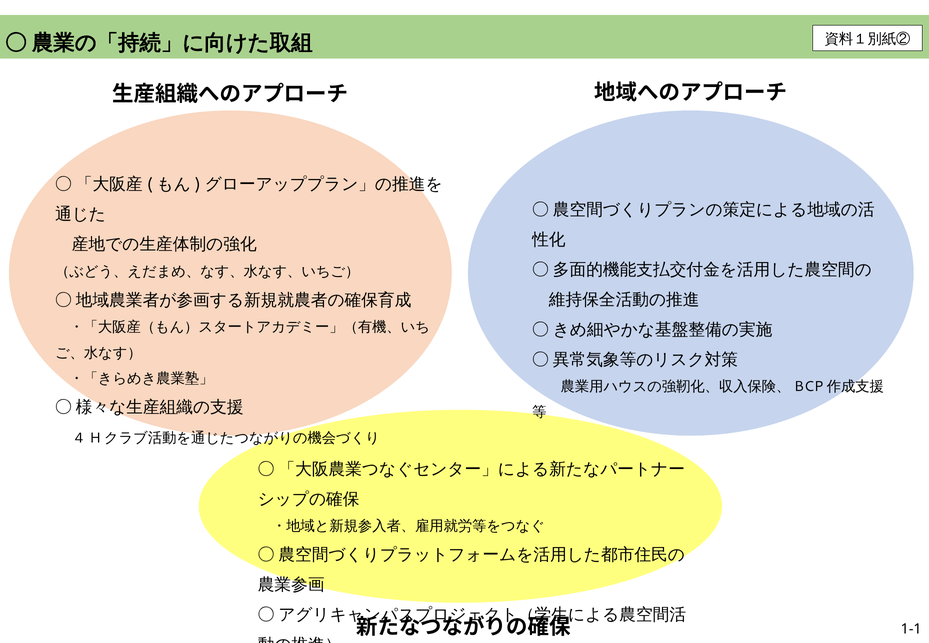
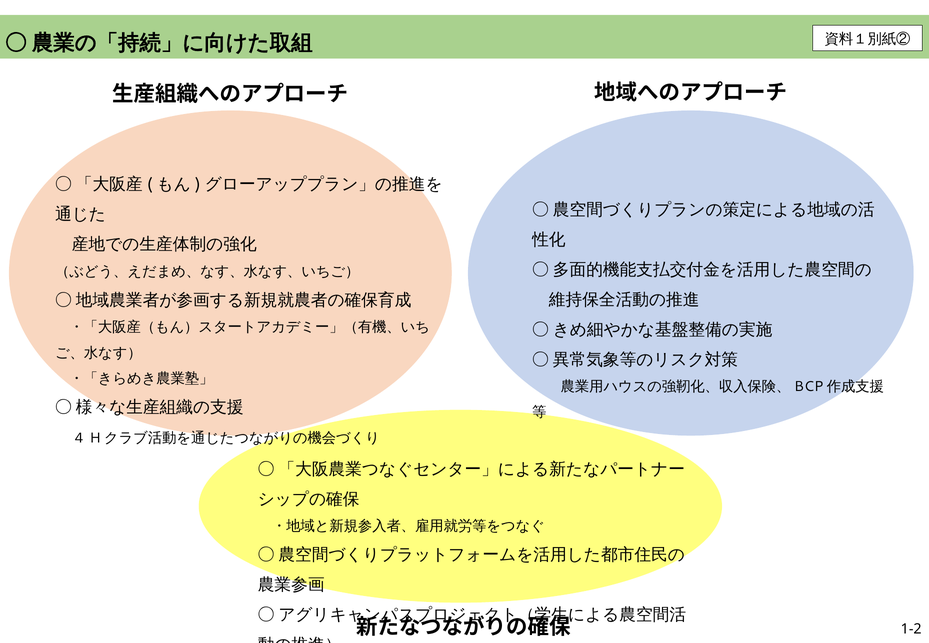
1-1: 1-1 -> 1-2
